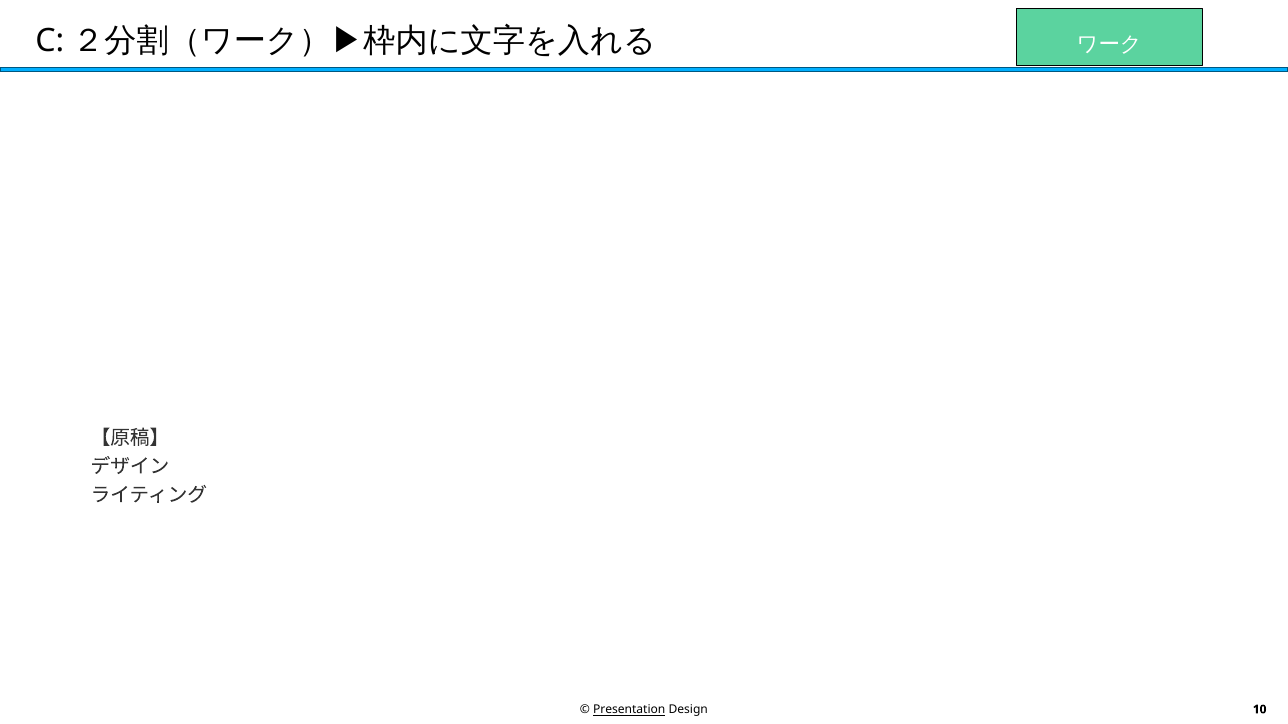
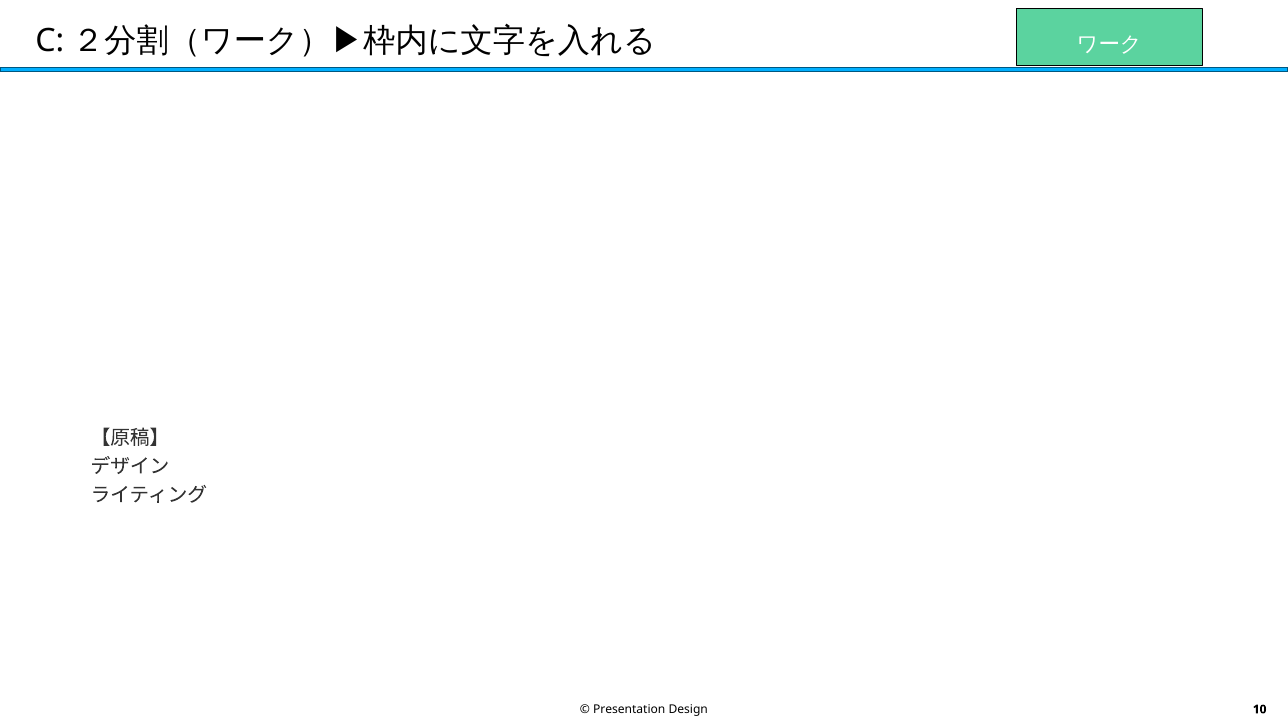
Presentation underline: present -> none
